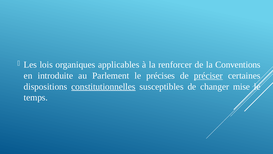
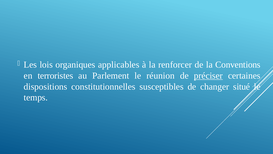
introduite: introduite -> terroristes
précises: précises -> réunion
constitutionnelles underline: present -> none
mise: mise -> situé
